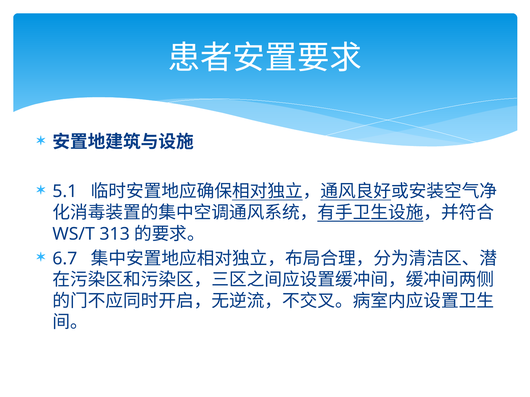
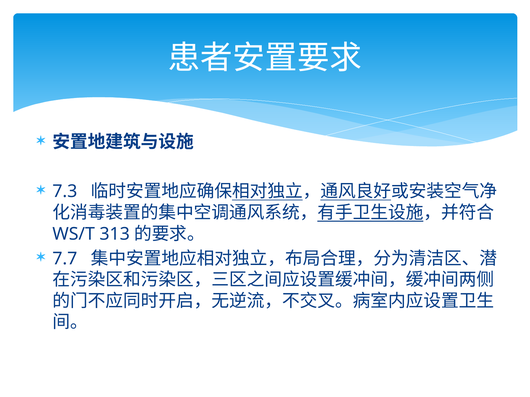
5.1: 5.1 -> 7.3
6.7: 6.7 -> 7.7
